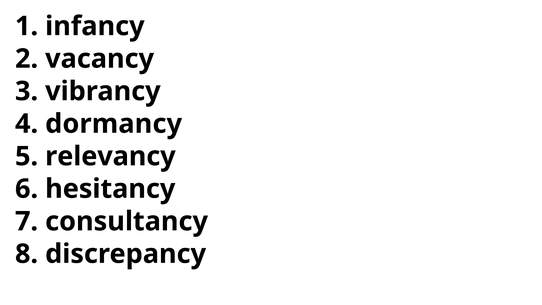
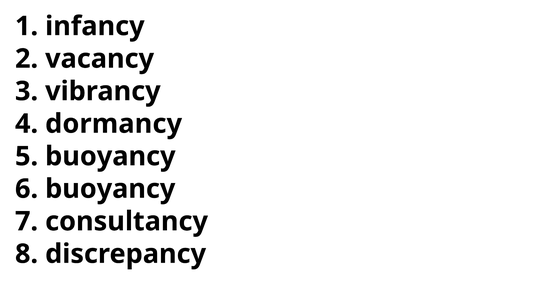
relevancy at (110, 156): relevancy -> buoyancy
hesitancy at (110, 189): hesitancy -> buoyancy
